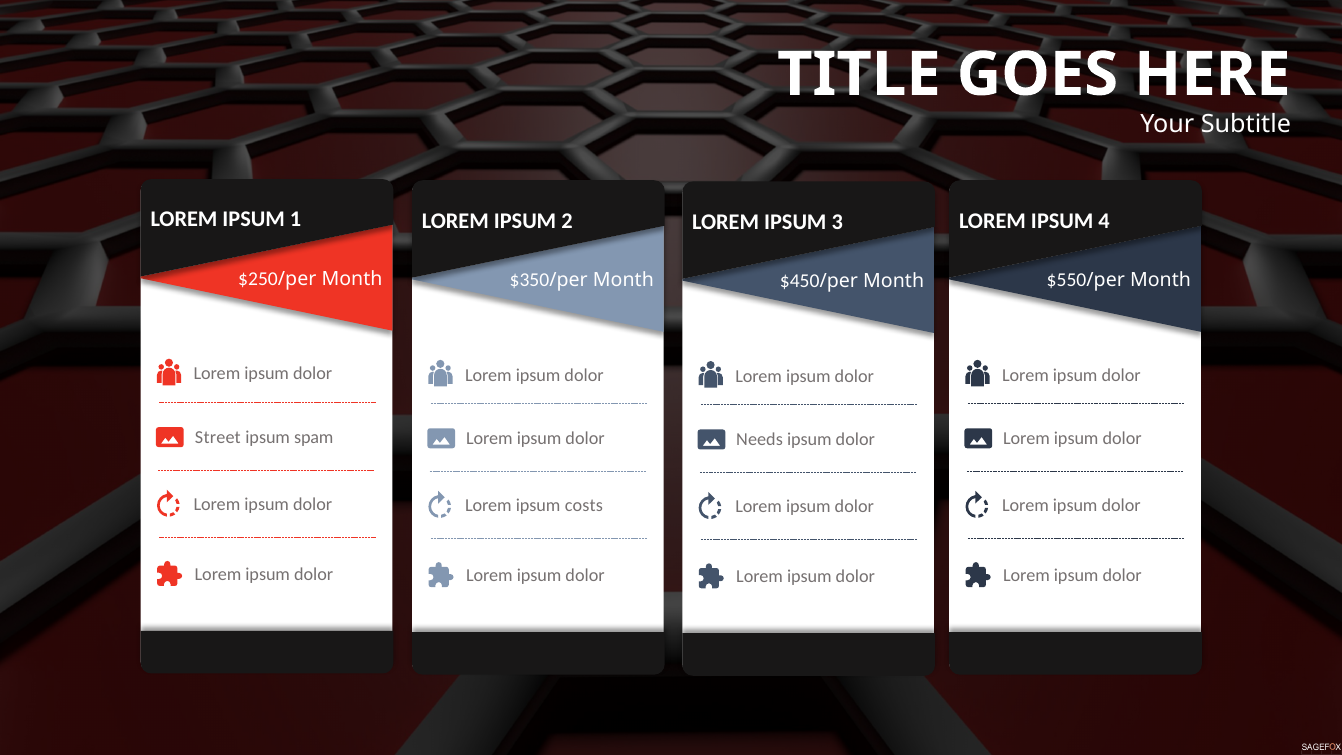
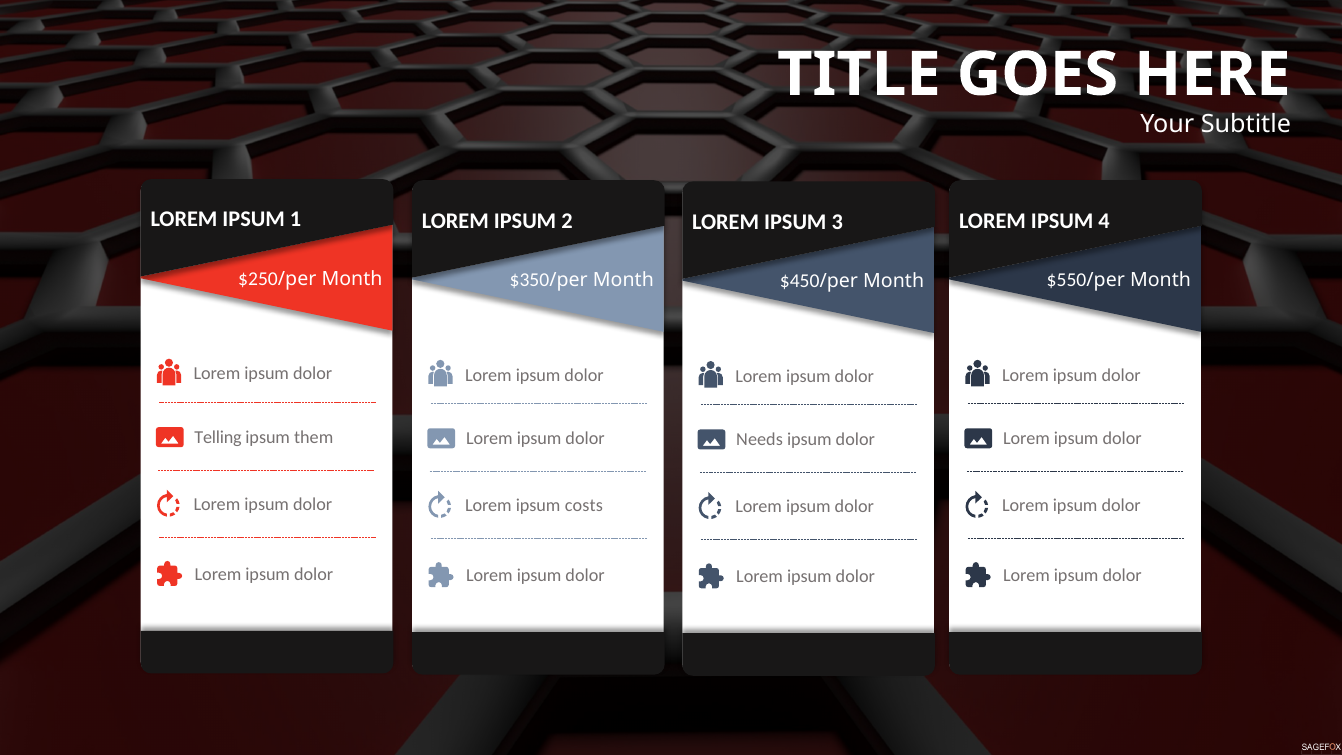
Street: Street -> Telling
spam: spam -> them
